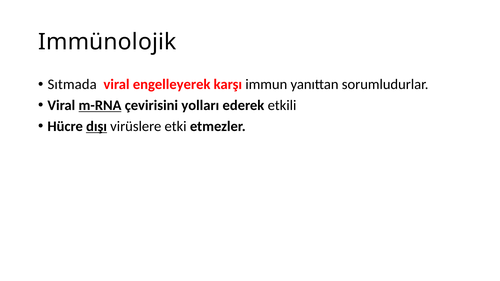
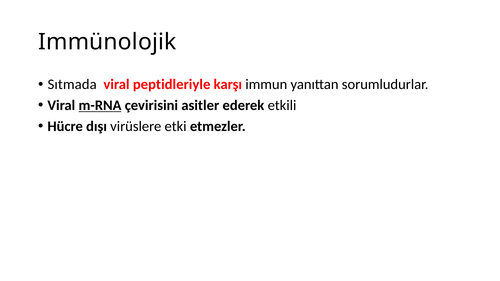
engelleyerek: engelleyerek -> peptidleriyle
yolları: yolları -> asitler
dışı underline: present -> none
